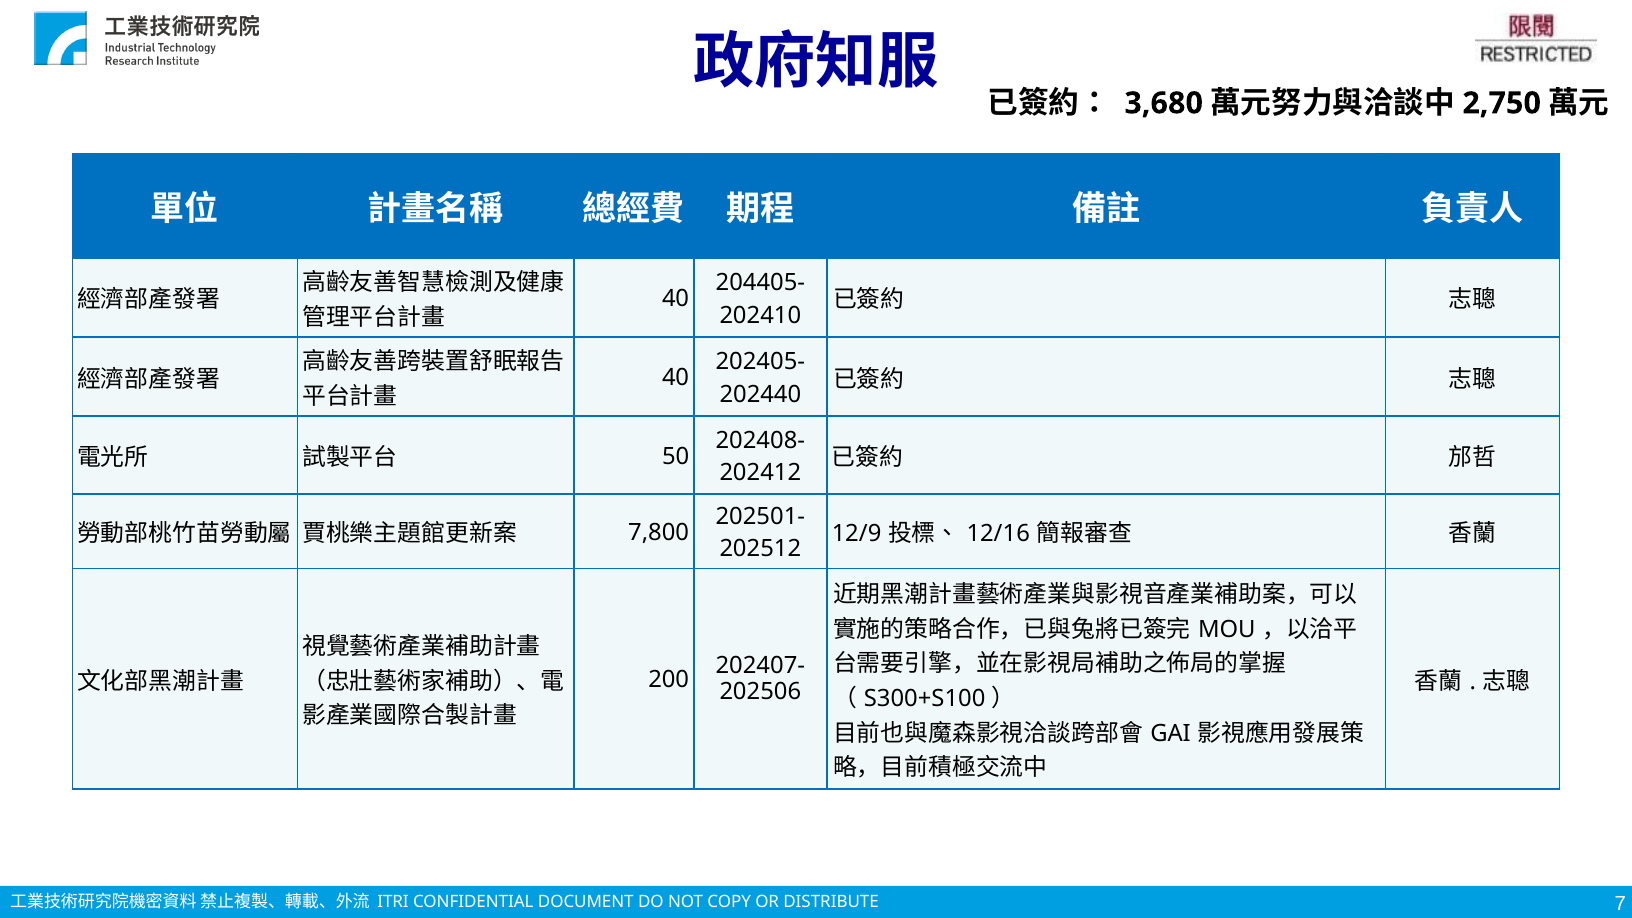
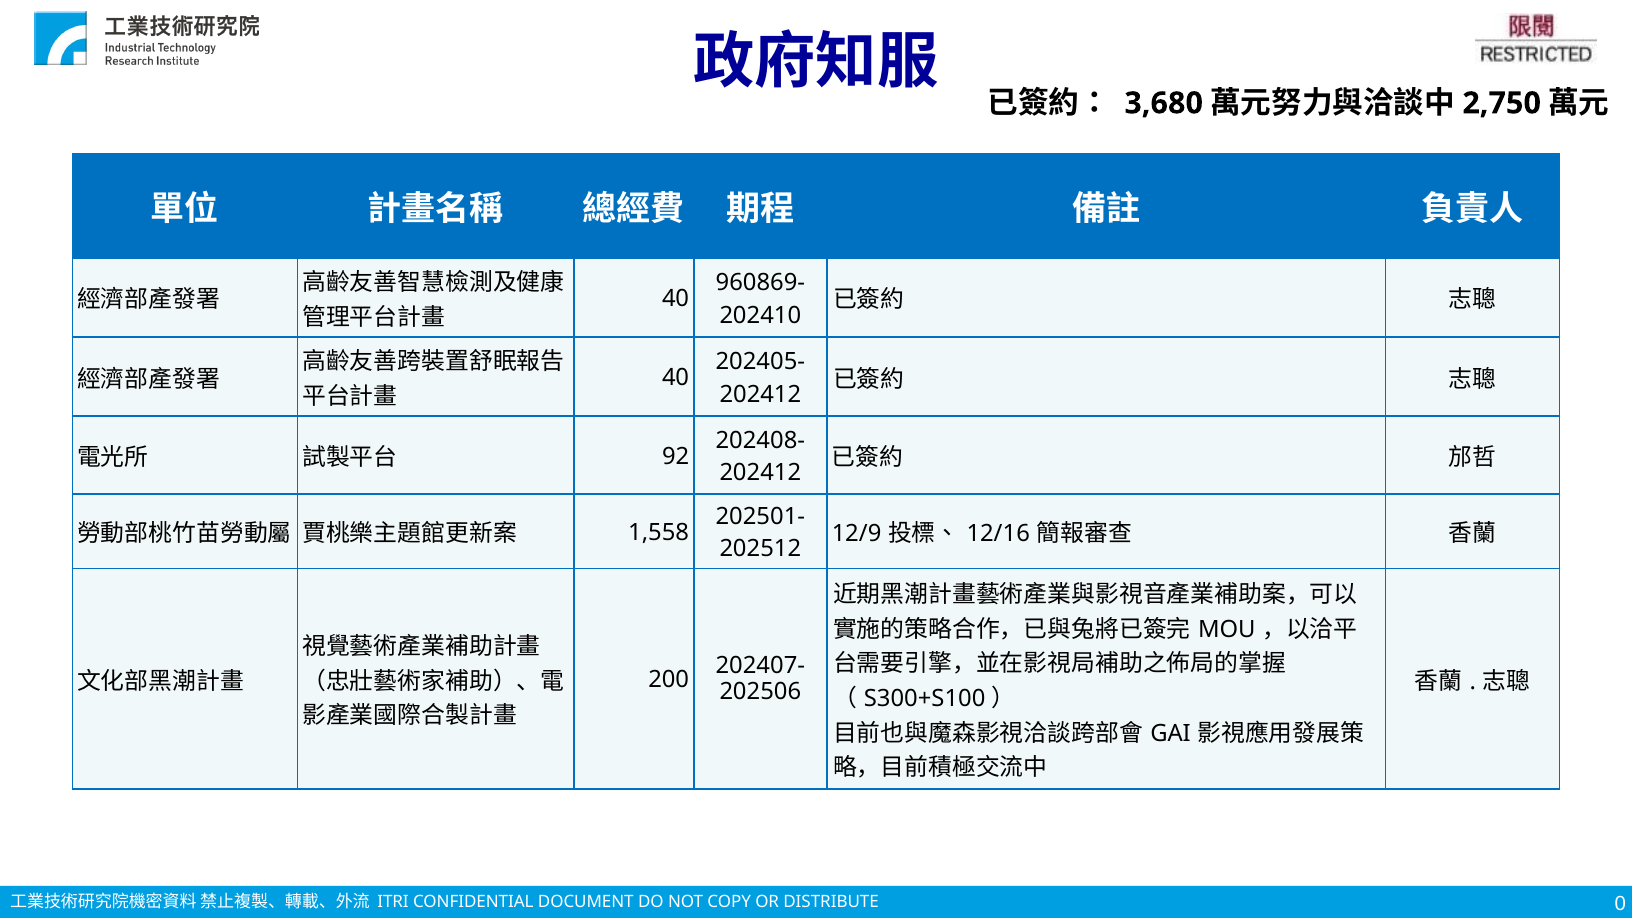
204405-: 204405- -> 960869-
202440 at (760, 394): 202440 -> 202412
50: 50 -> 92
7,800: 7,800 -> 1,558
7: 7 -> 0
